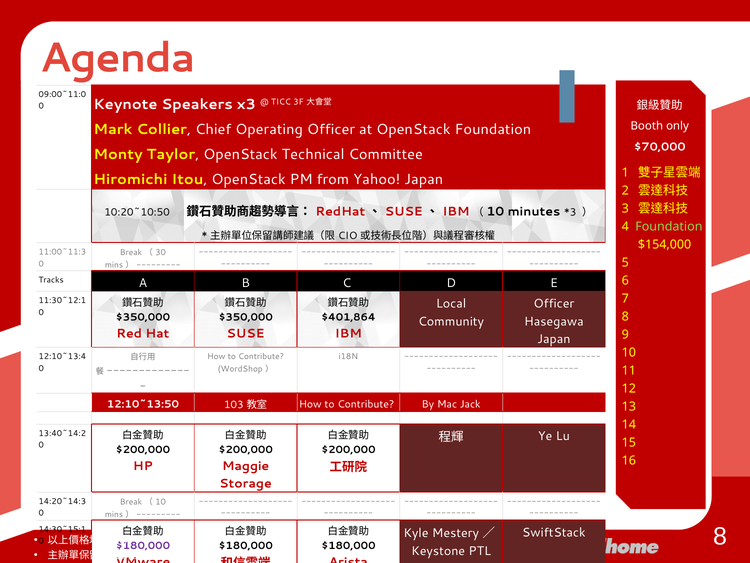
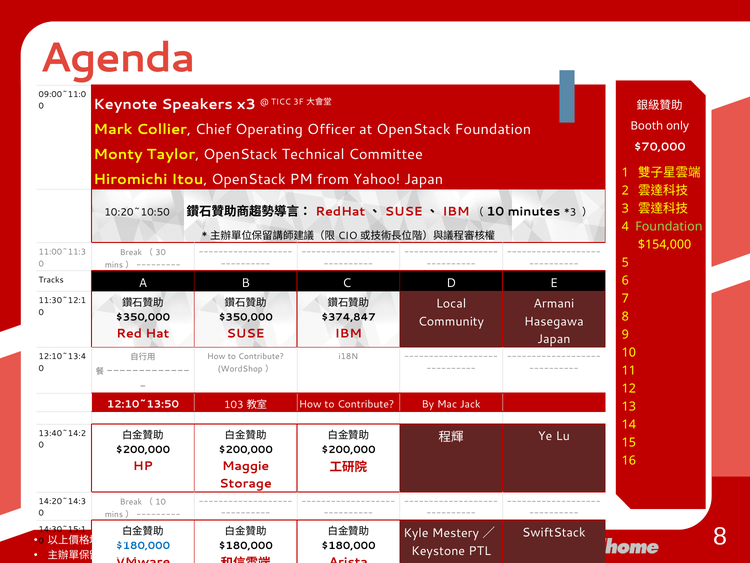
Officer at (554, 303): Officer -> Armani
$401,864: $401,864 -> $374,847
$180,000 at (143, 545) colour: purple -> blue
